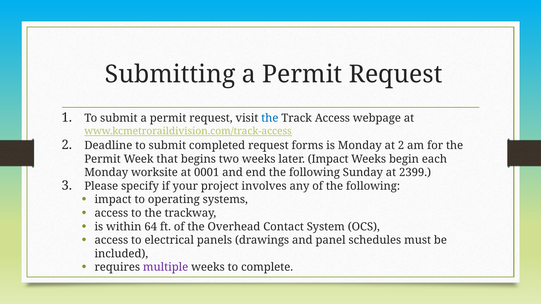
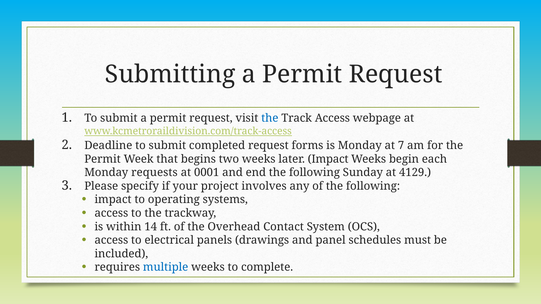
at 2: 2 -> 7
worksite: worksite -> requests
2399: 2399 -> 4129
64: 64 -> 14
multiple colour: purple -> blue
